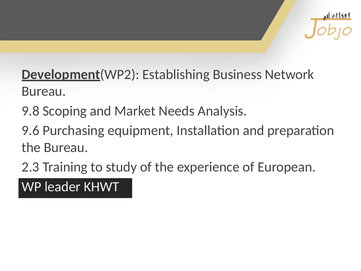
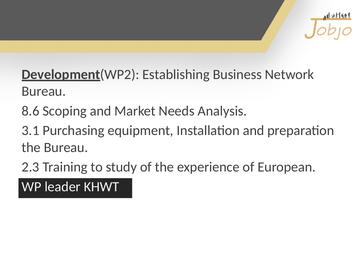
9.8: 9.8 -> 8.6
9.6: 9.6 -> 3.1
